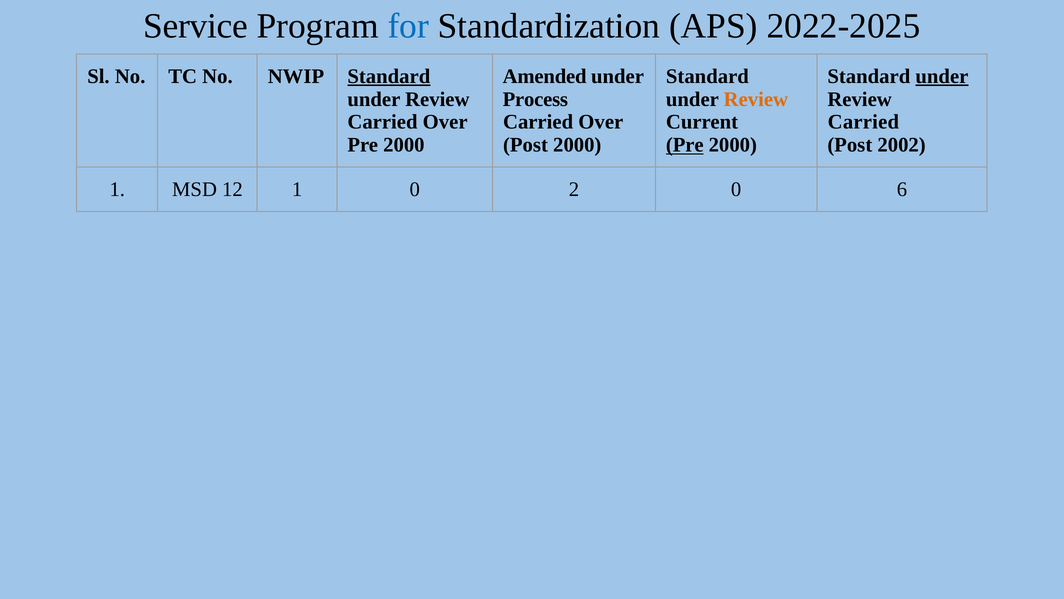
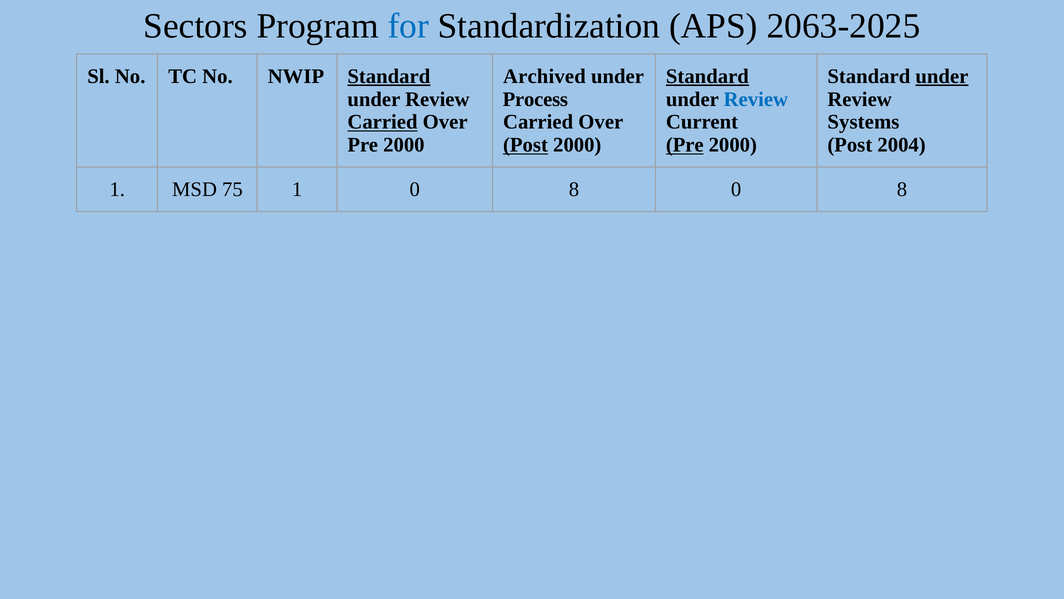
Service: Service -> Sectors
2022-2025: 2022-2025 -> 2063-2025
Amended: Amended -> Archived
Standard at (707, 76) underline: none -> present
Review at (756, 99) colour: orange -> blue
Carried at (382, 122) underline: none -> present
Carried at (863, 122): Carried -> Systems
Post at (526, 145) underline: none -> present
2002: 2002 -> 2004
12: 12 -> 75
1 0 2: 2 -> 8
6 at (902, 189): 6 -> 8
